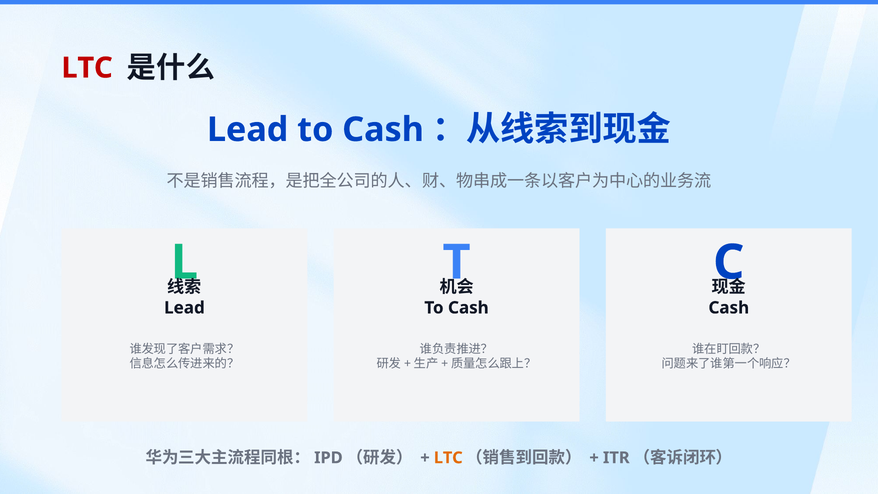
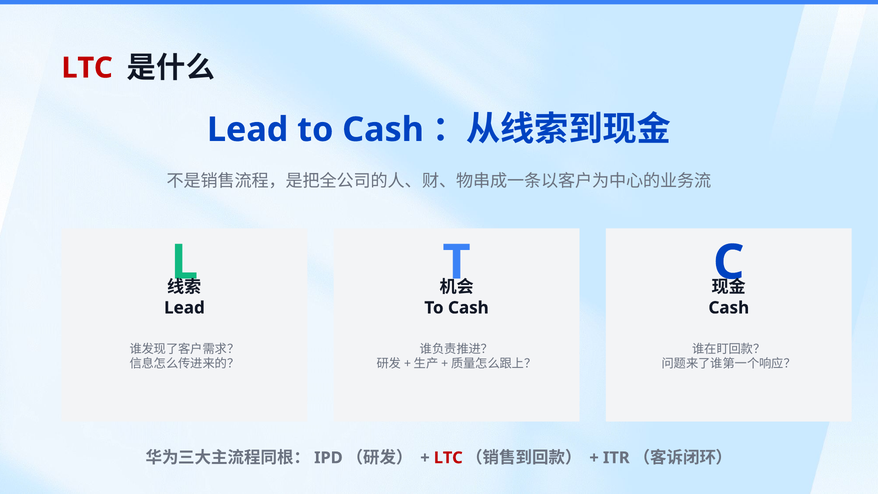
LTC at (448, 458) colour: orange -> red
